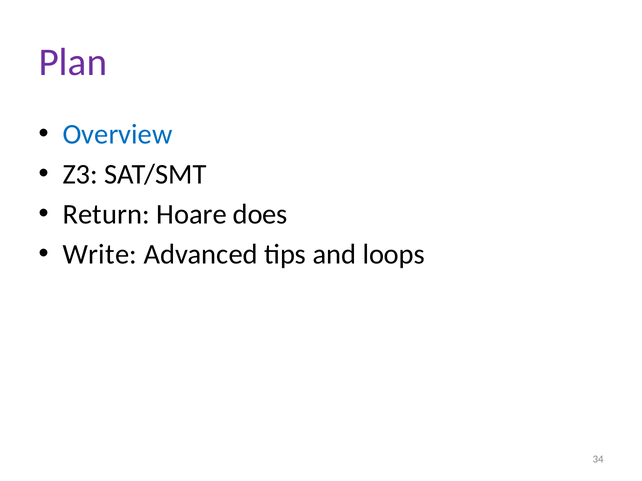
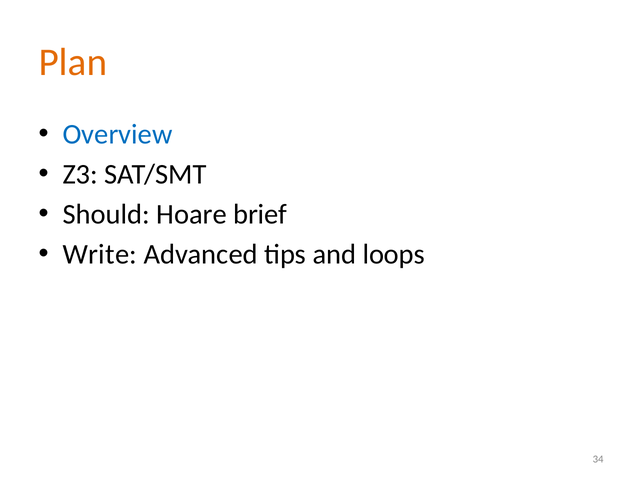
Plan colour: purple -> orange
Return: Return -> Should
does: does -> brief
